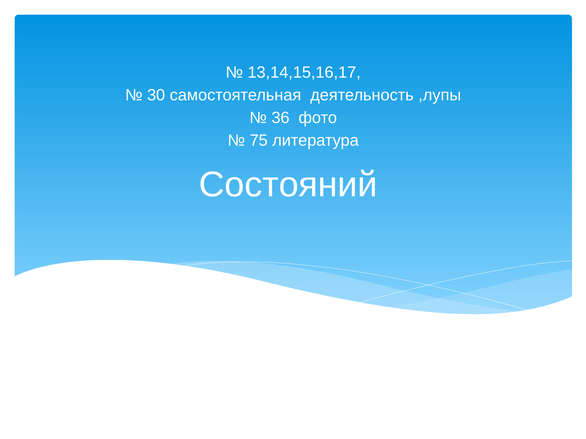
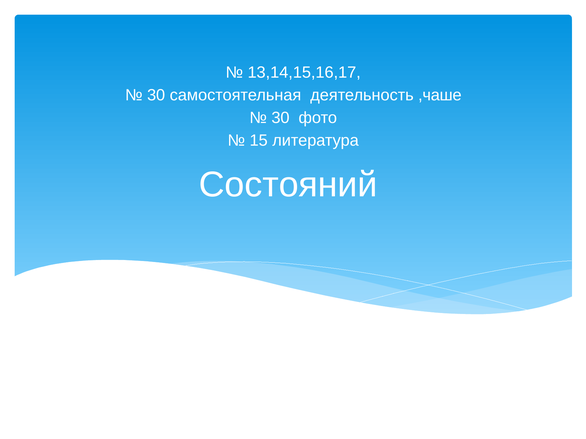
,лупы: ,лупы -> ,чаше
36 at (280, 118): 36 -> 30
75: 75 -> 15
